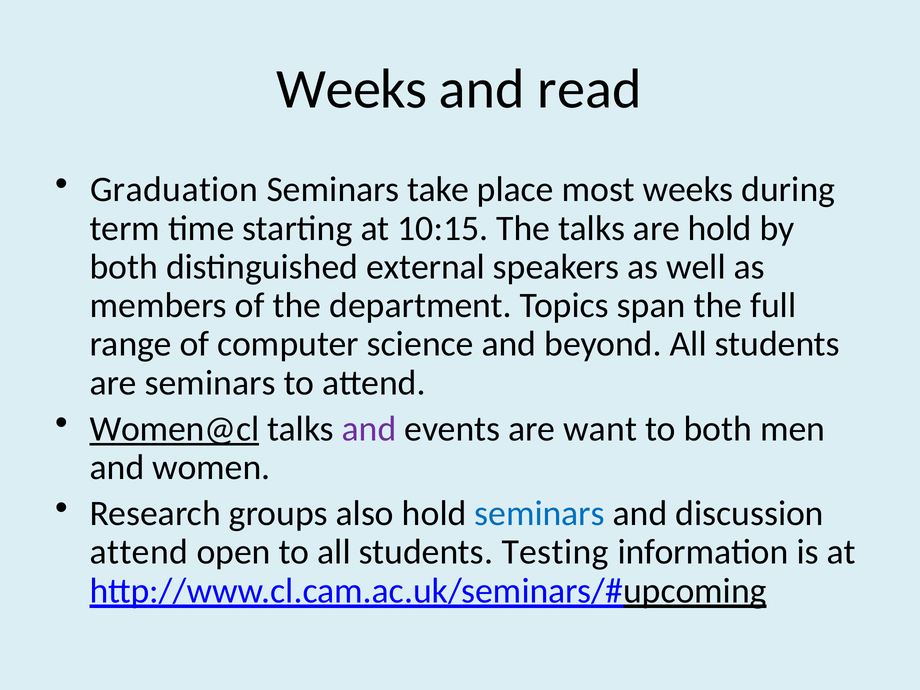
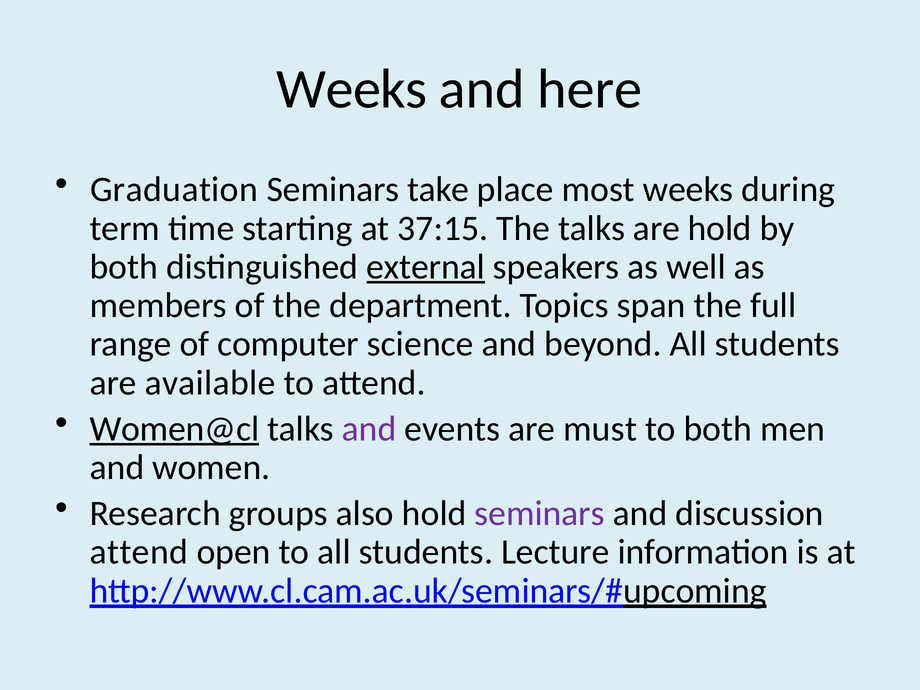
read: read -> here
10:15: 10:15 -> 37:15
external underline: none -> present
are seminars: seminars -> available
want: want -> must
seminars at (540, 513) colour: blue -> purple
Testing: Testing -> Lecture
